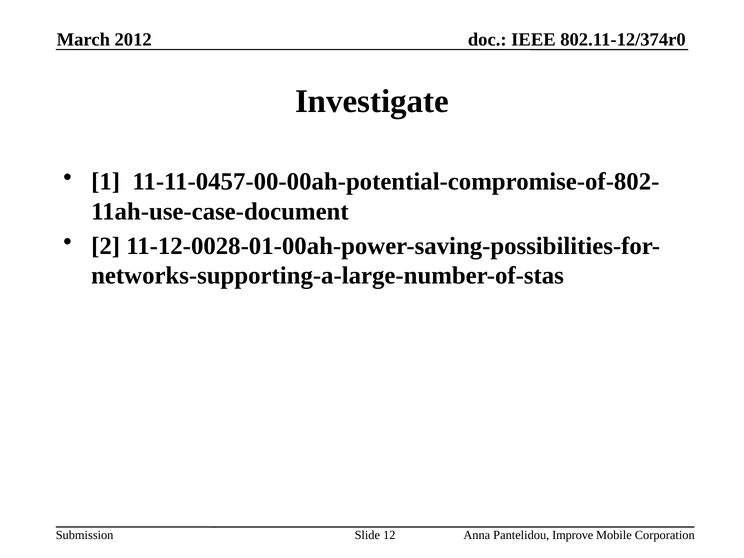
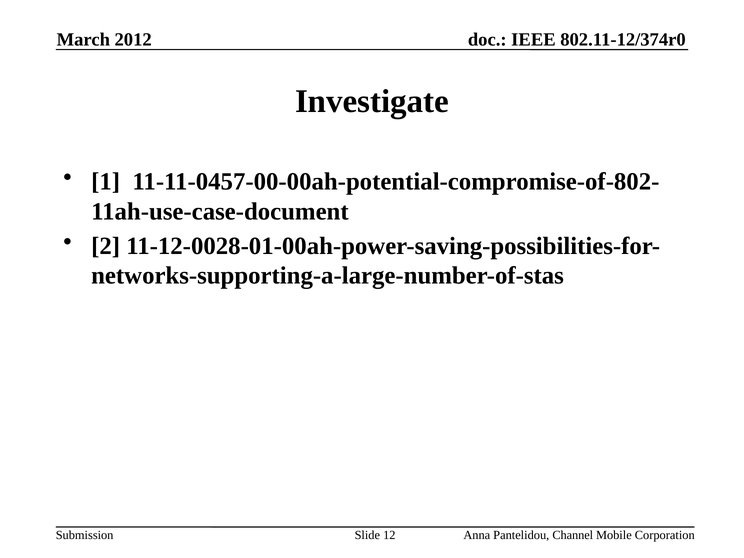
Improve: Improve -> Channel
